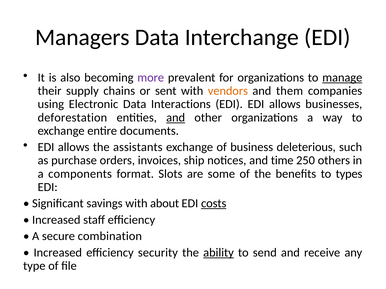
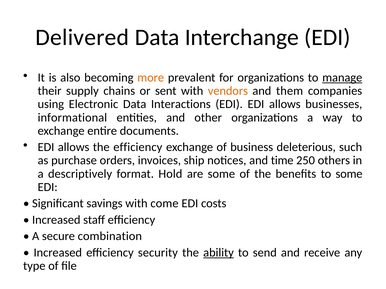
Managers: Managers -> Delivered
more colour: purple -> orange
deforestation: deforestation -> informational
and at (176, 118) underline: present -> none
the assistants: assistants -> efficiency
components: components -> descriptively
Slots: Slots -> Hold
to types: types -> some
about: about -> come
costs underline: present -> none
